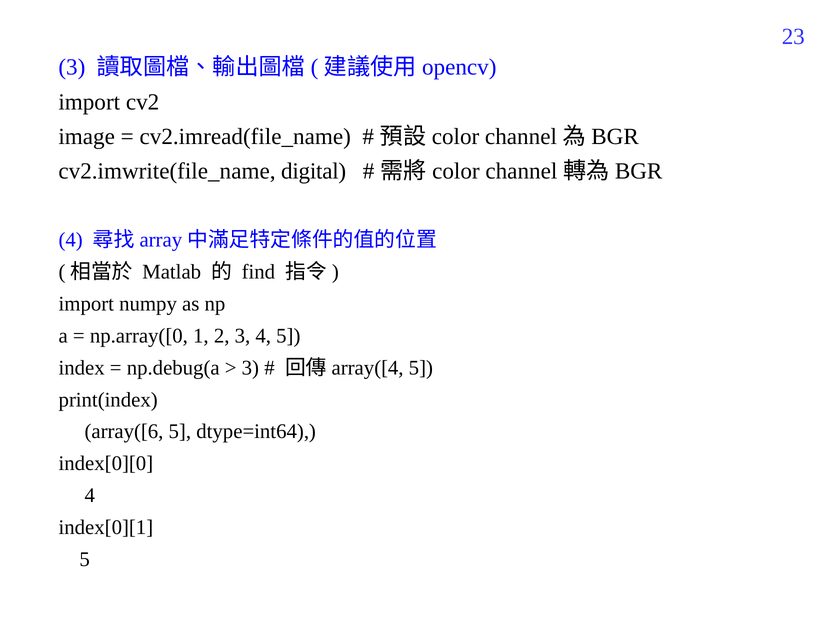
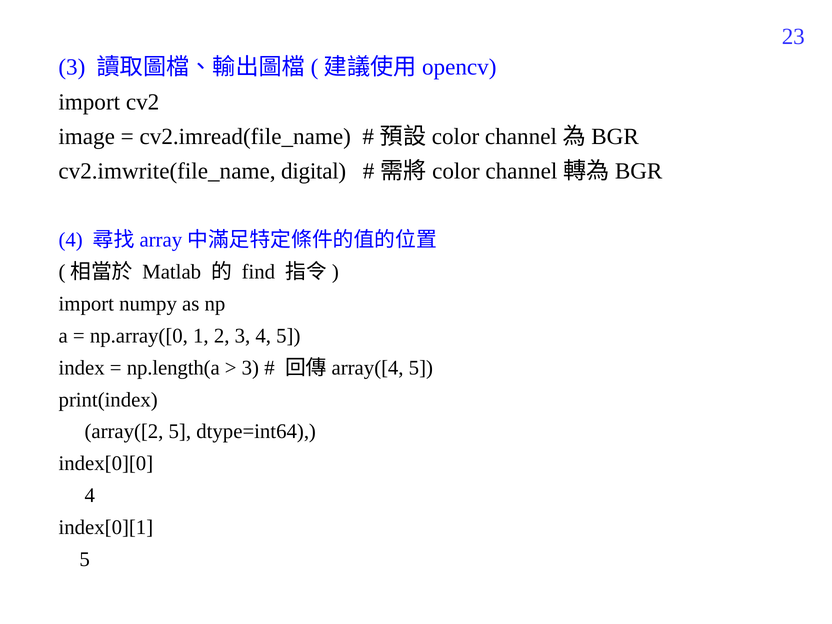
np.debug(a: np.debug(a -> np.length(a
array([6: array([6 -> array([2
